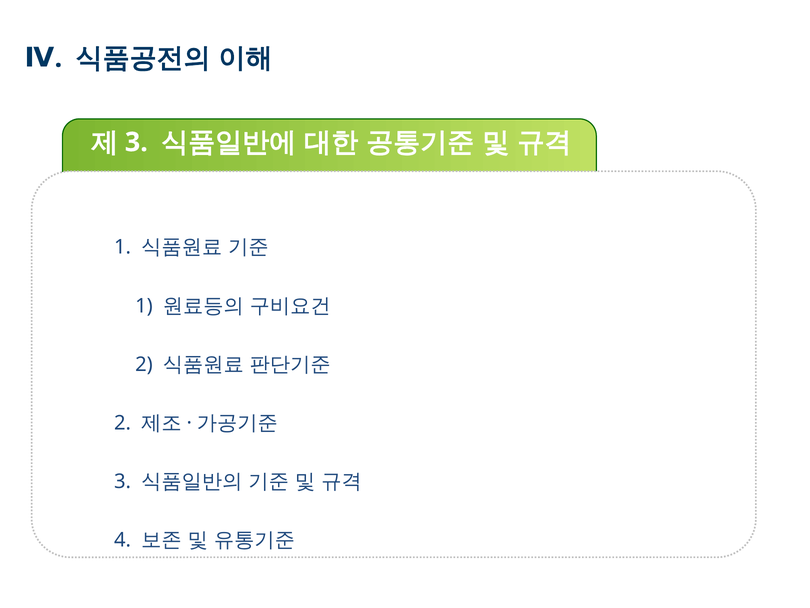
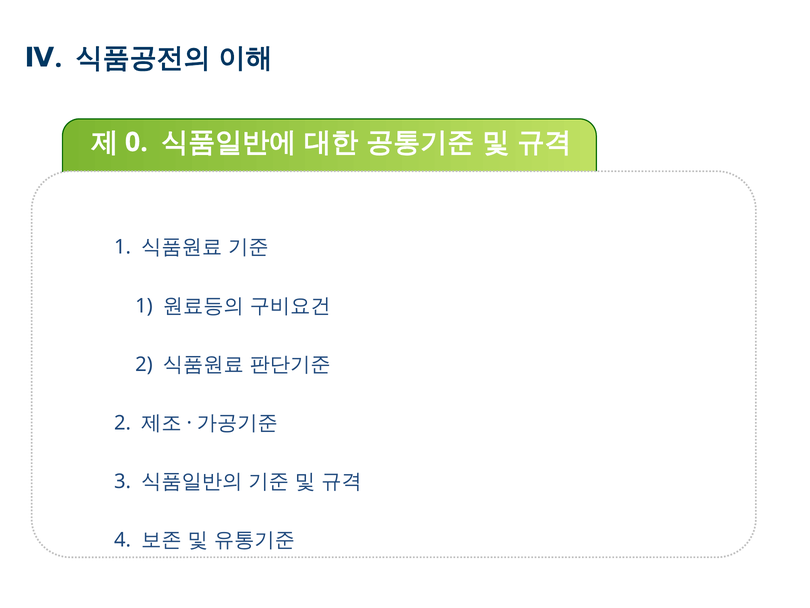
3 at (136, 142): 3 -> 0
